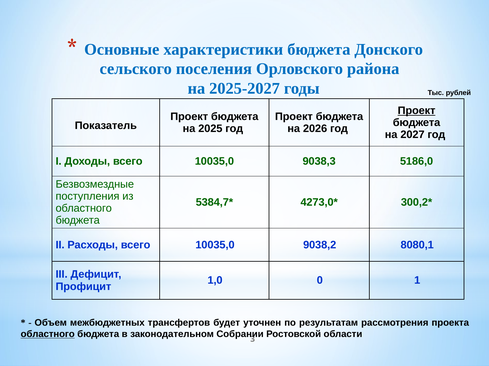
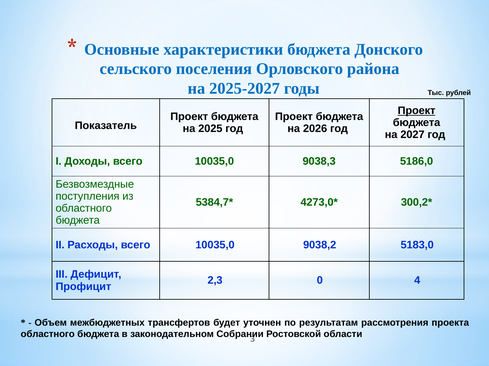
8080,1: 8080,1 -> 5183,0
1,0: 1,0 -> 2,3
1: 1 -> 4
областного at (48, 335) underline: present -> none
